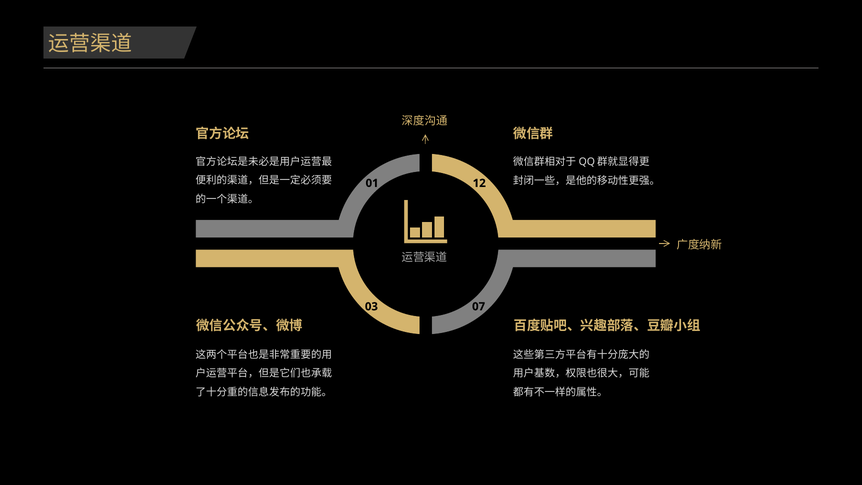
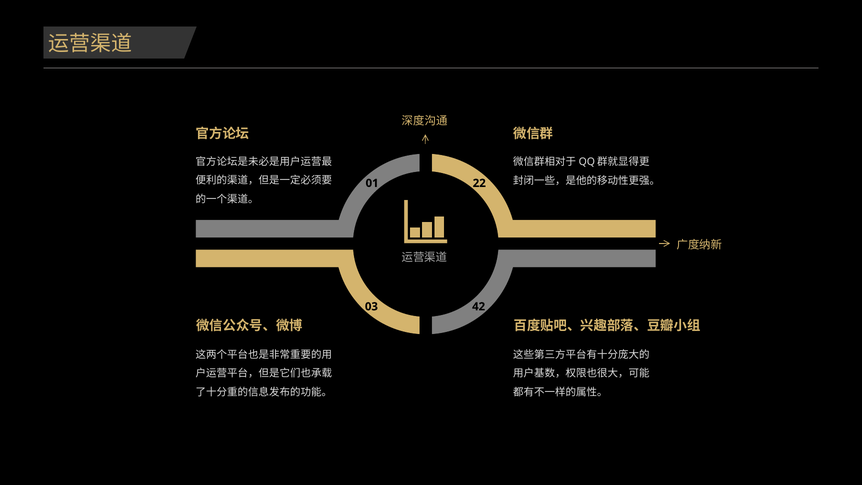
12: 12 -> 22
07: 07 -> 42
